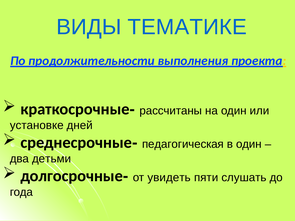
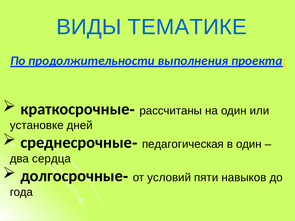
детьми: детьми -> сердца
увидеть: увидеть -> условий
слушать: слушать -> навыков
